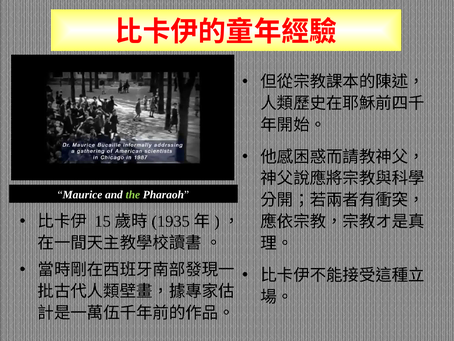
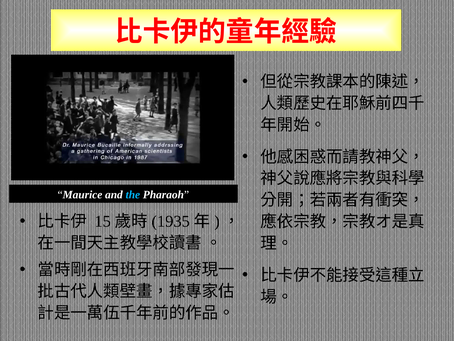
the colour: light green -> light blue
